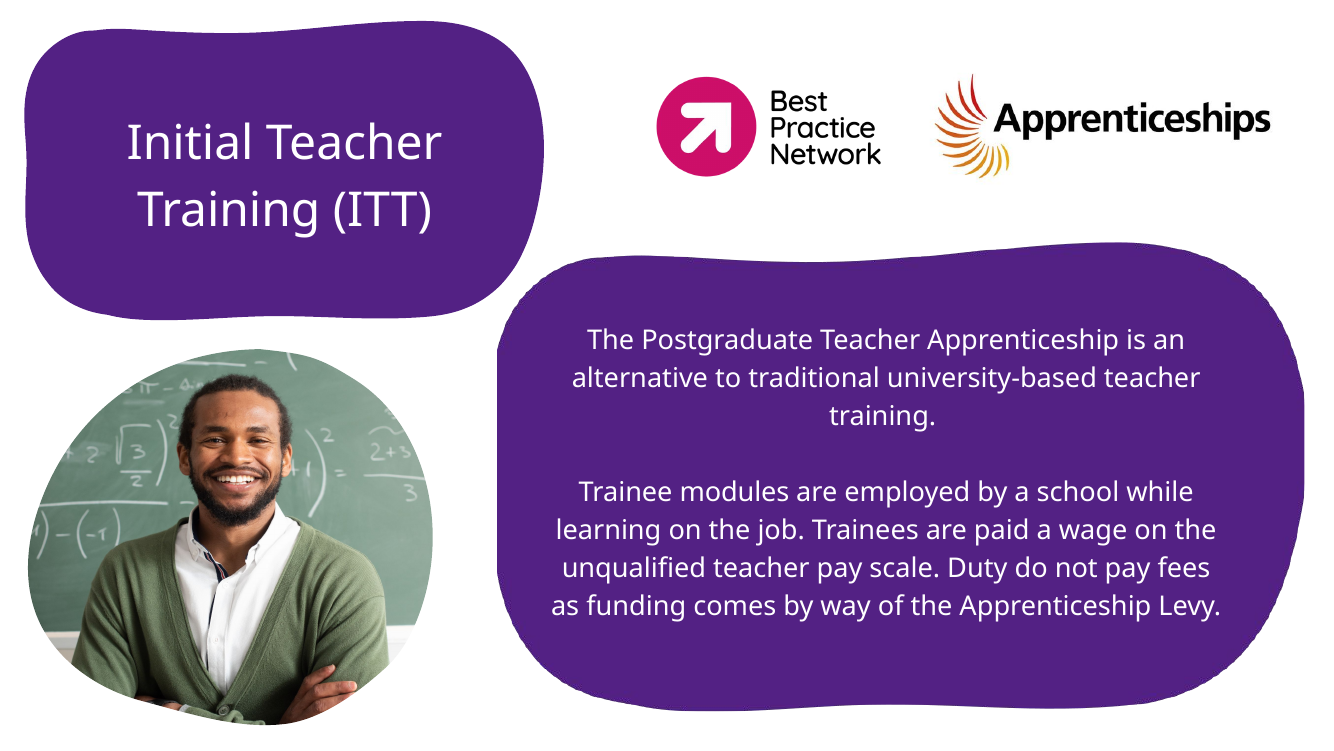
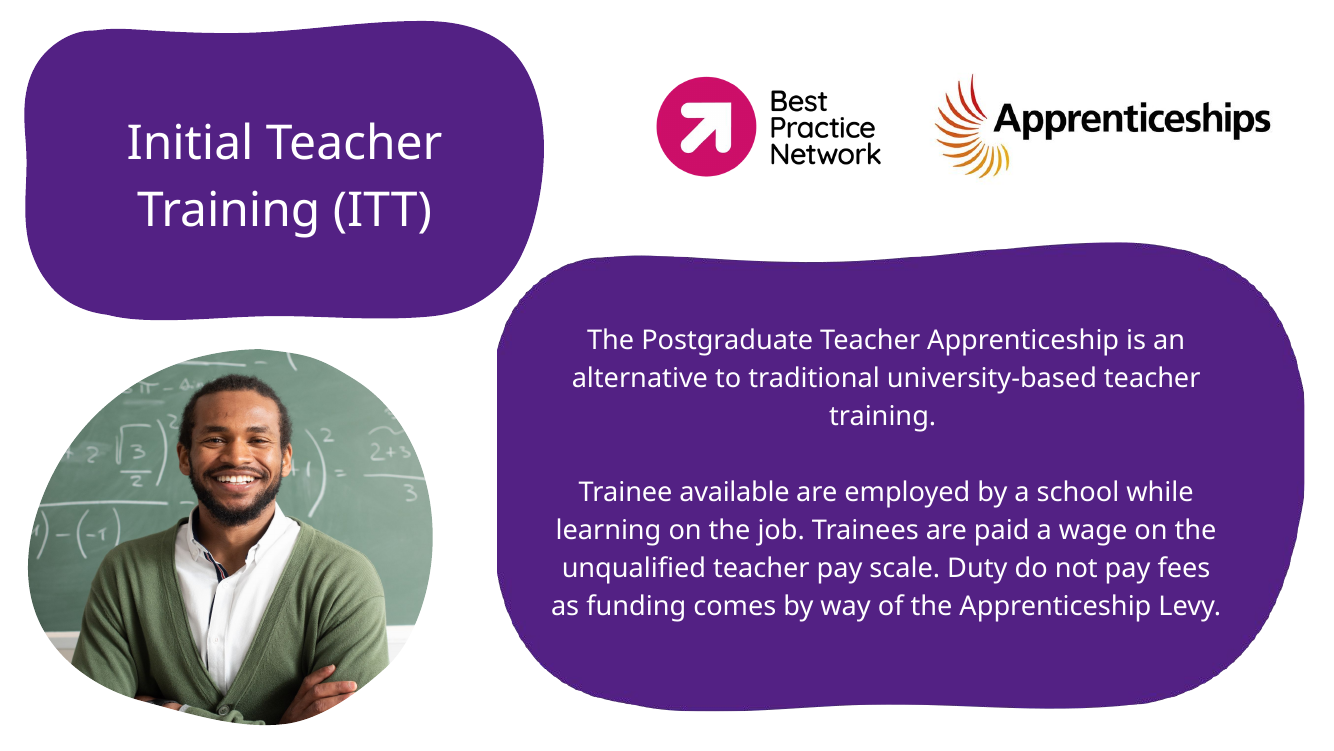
modules: modules -> available
